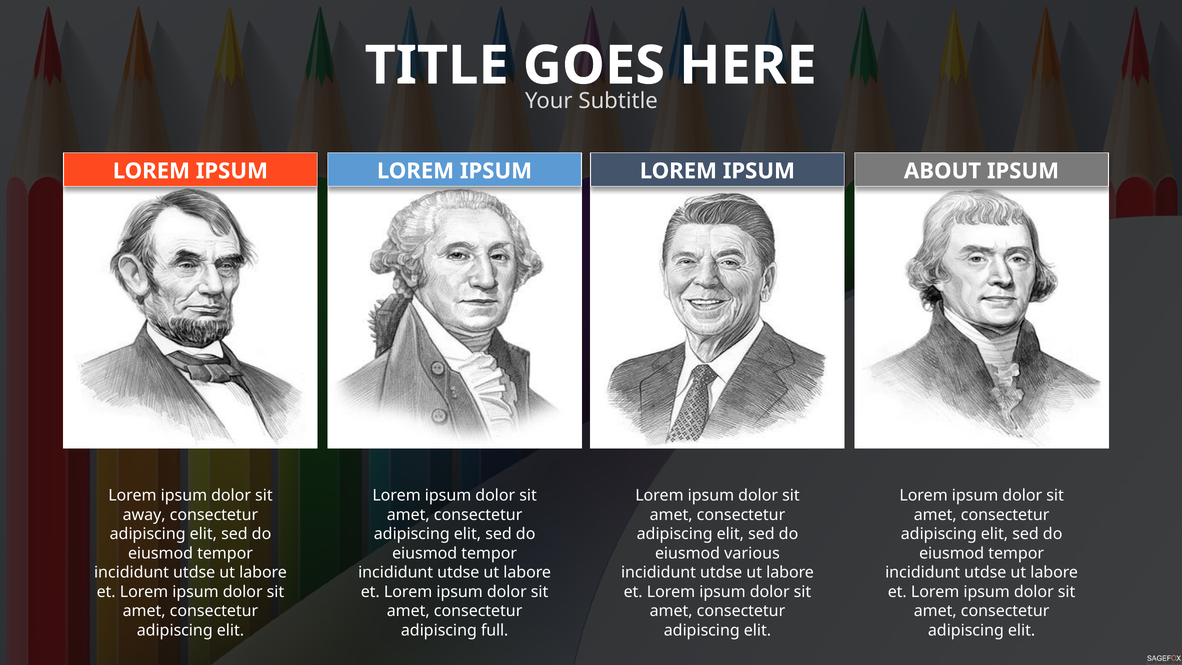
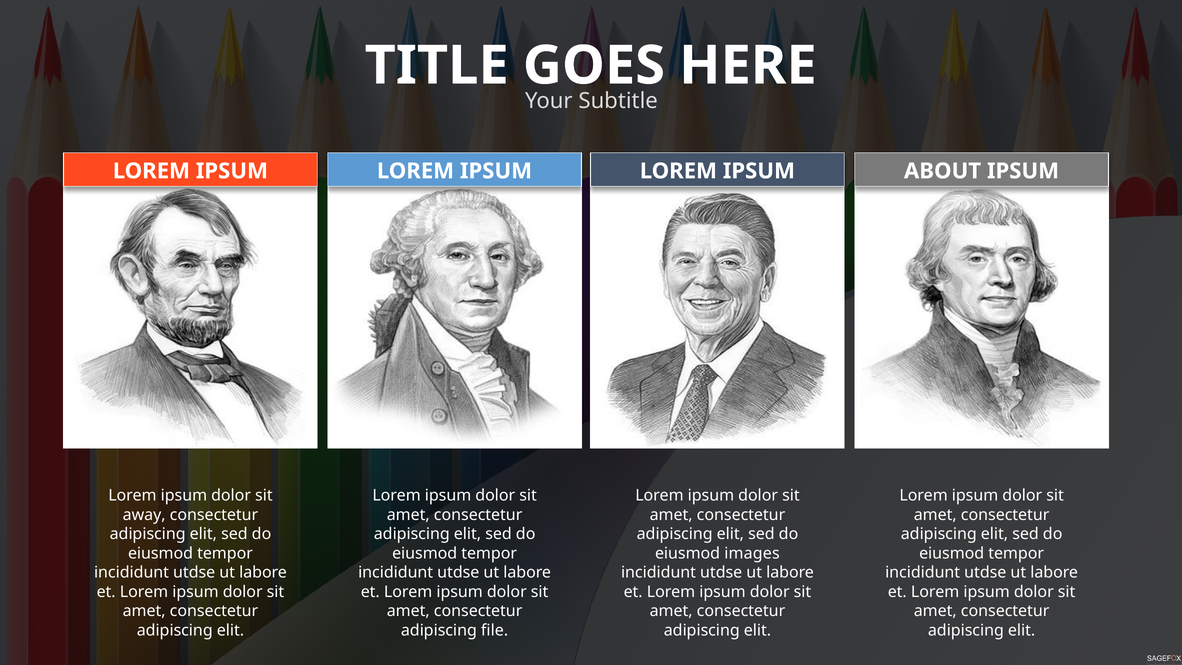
various: various -> images
full: full -> file
